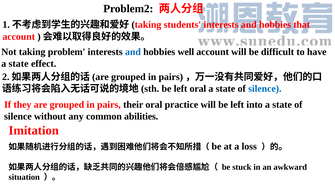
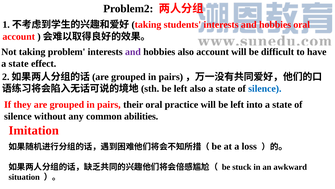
hobbies that: that -> oral
and at (133, 52) colour: blue -> purple
hobbies well: well -> also
left oral: oral -> also
